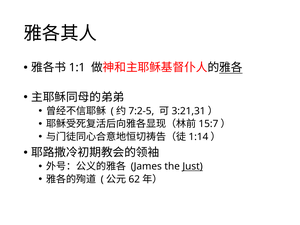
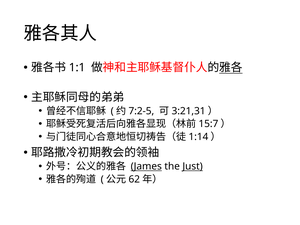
James underline: none -> present
